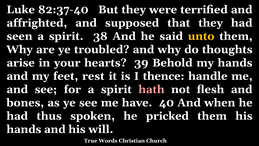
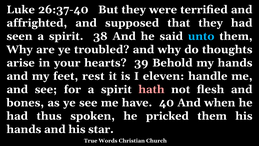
82:37-40: 82:37-40 -> 26:37-40
unto colour: yellow -> light blue
thence: thence -> eleven
will: will -> star
